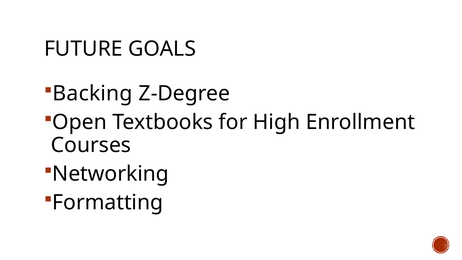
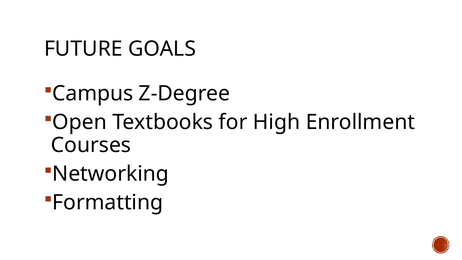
Backing: Backing -> Campus
